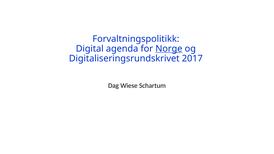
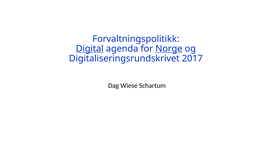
Digital underline: none -> present
